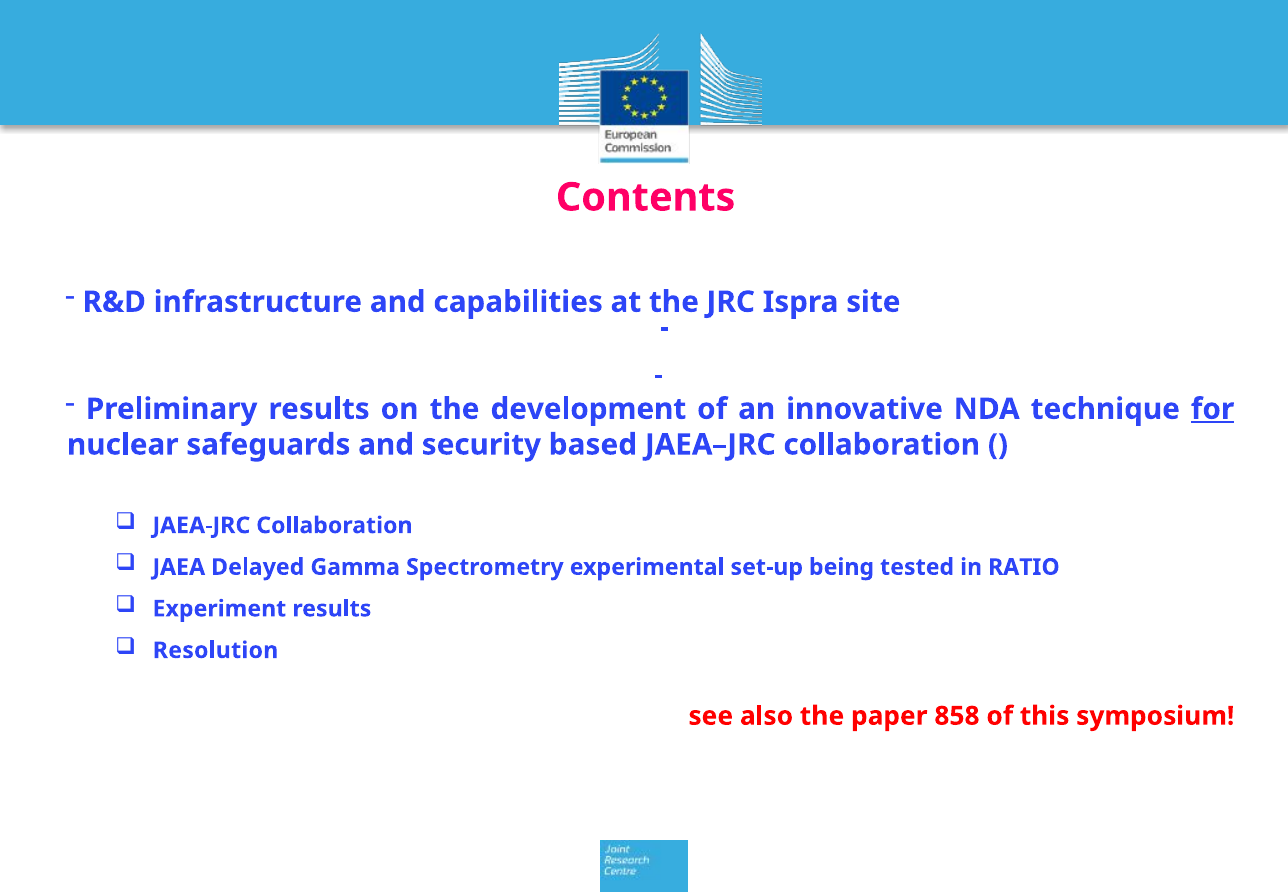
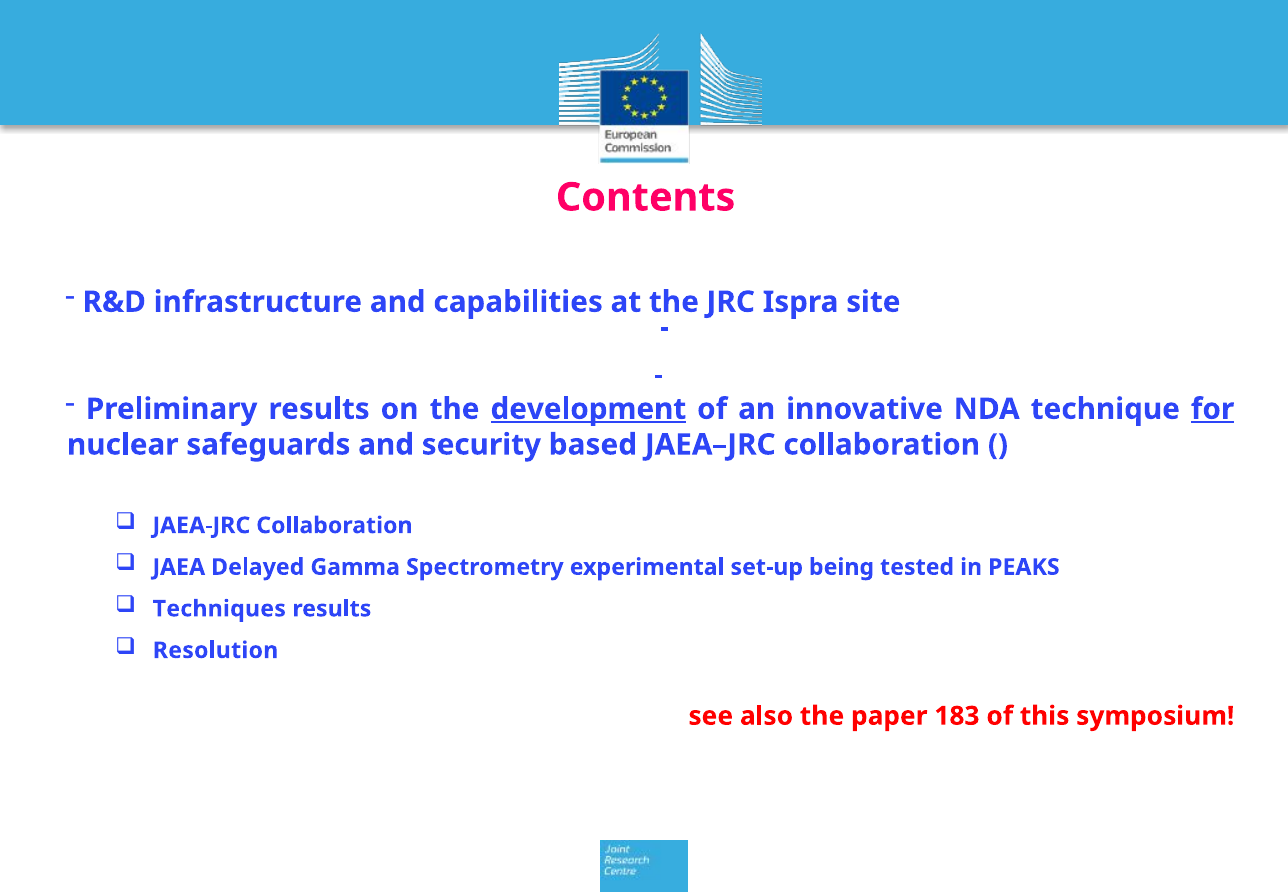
development underline: none -> present
RATIO: RATIO -> PEAKS
Experiment: Experiment -> Techniques
858: 858 -> 183
